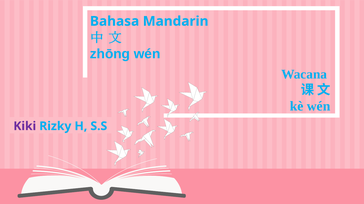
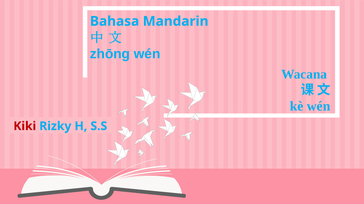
Kiki colour: purple -> red
